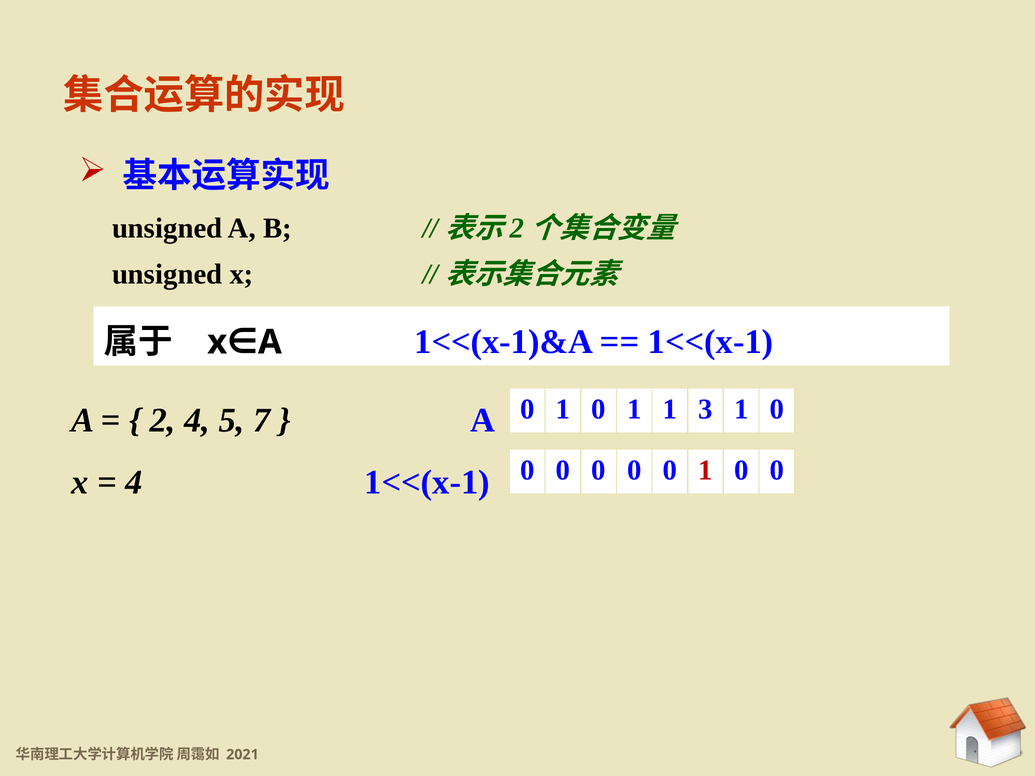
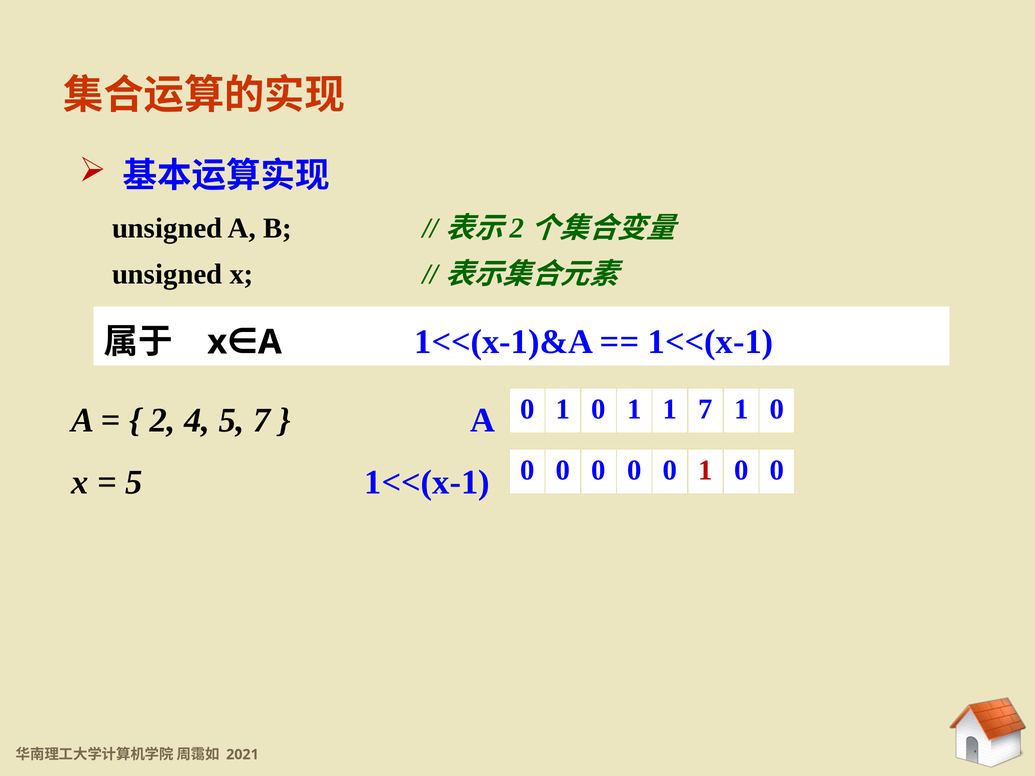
1 3: 3 -> 7
4 at (134, 483): 4 -> 5
